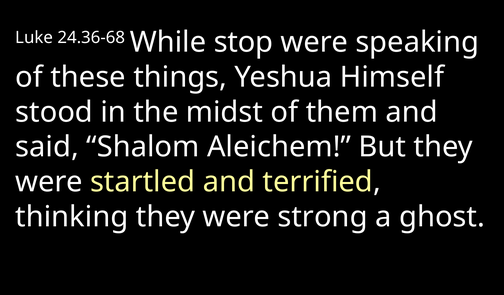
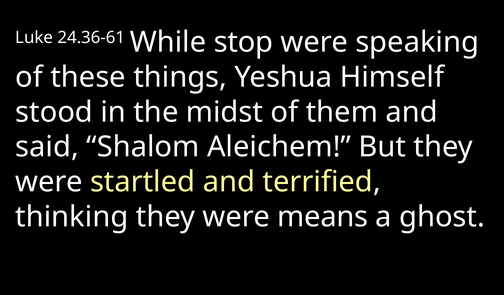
24.36-68: 24.36-68 -> 24.36-61
strong: strong -> means
